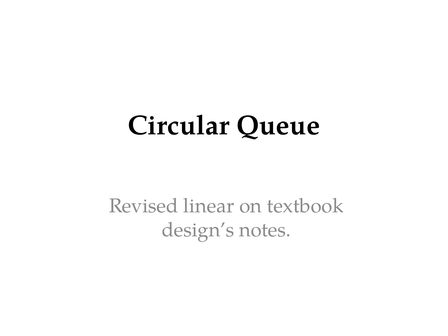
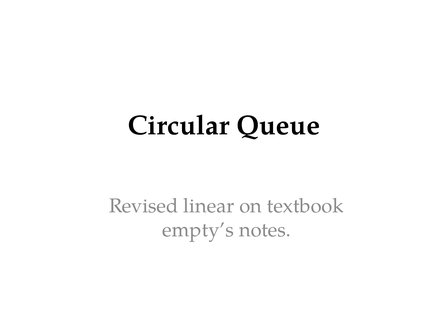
design’s: design’s -> empty’s
